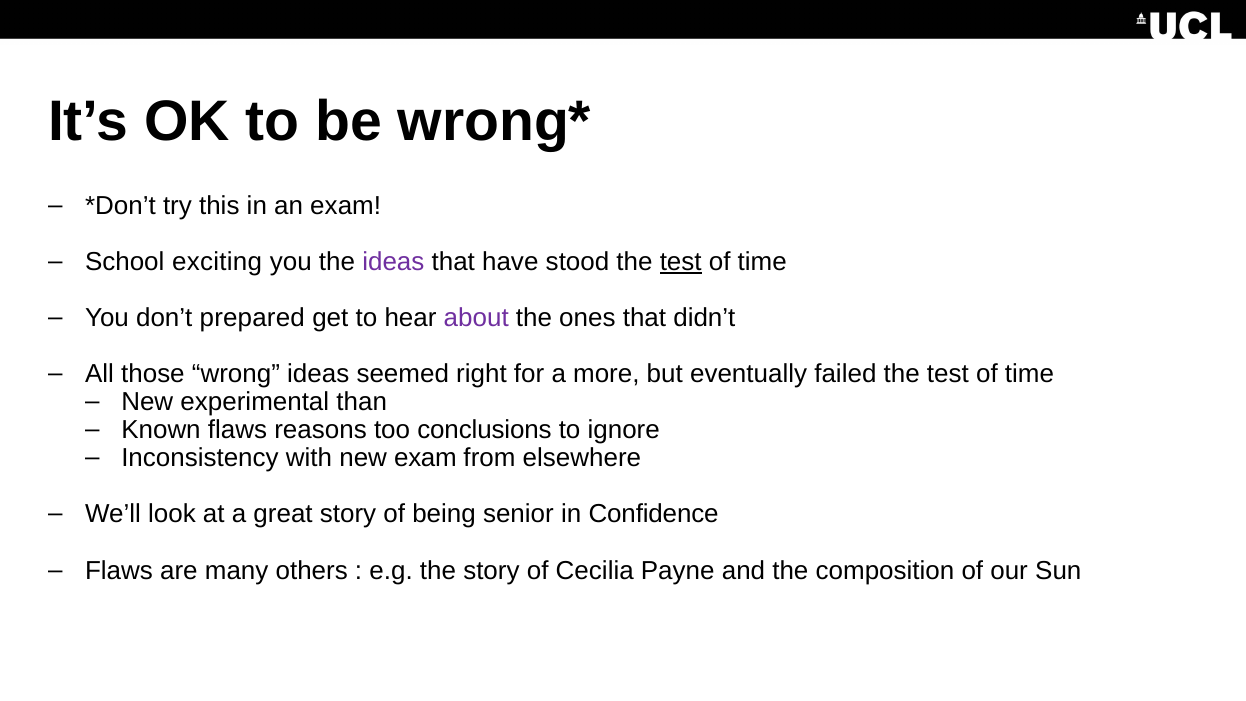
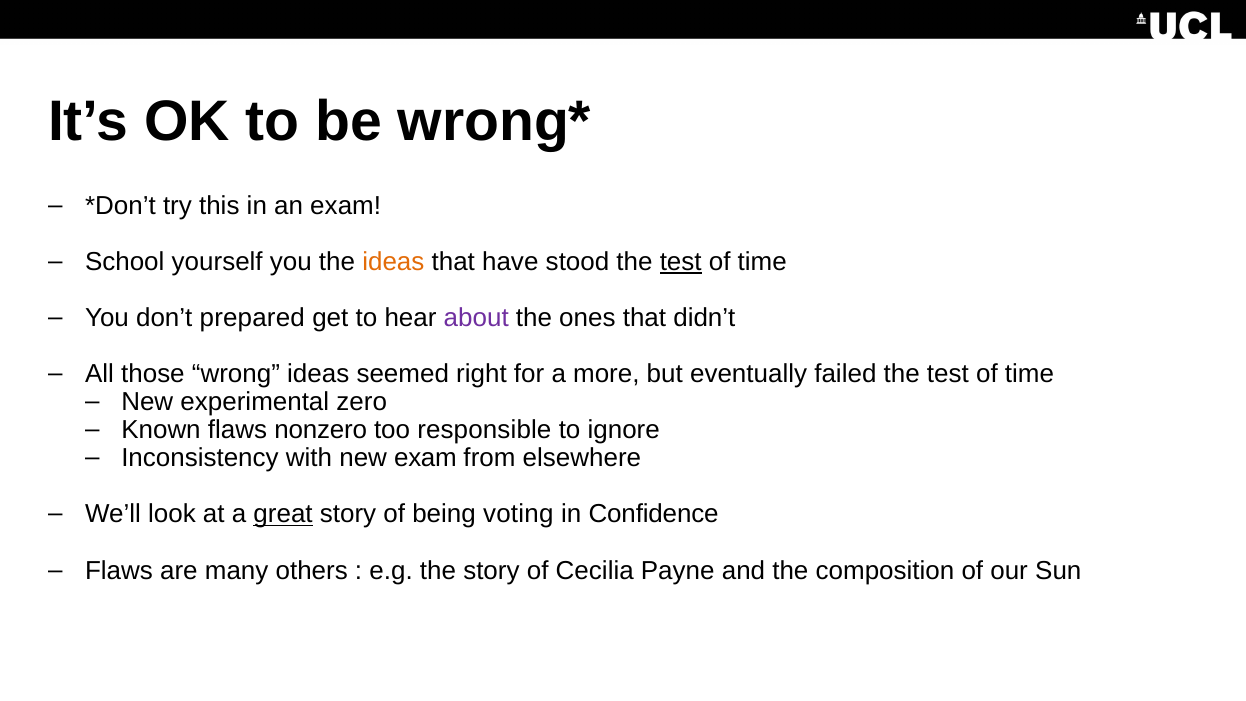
exciting: exciting -> yourself
ideas at (393, 262) colour: purple -> orange
than: than -> zero
reasons: reasons -> nonzero
conclusions: conclusions -> responsible
great underline: none -> present
senior: senior -> voting
